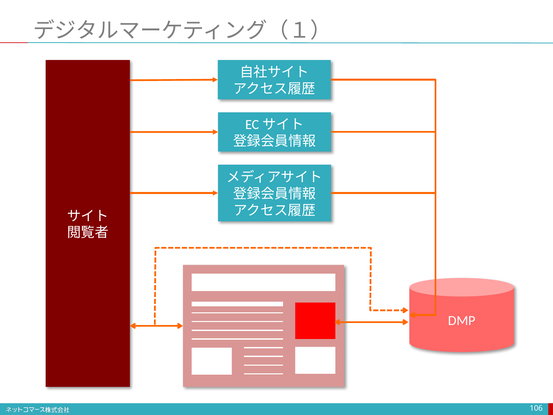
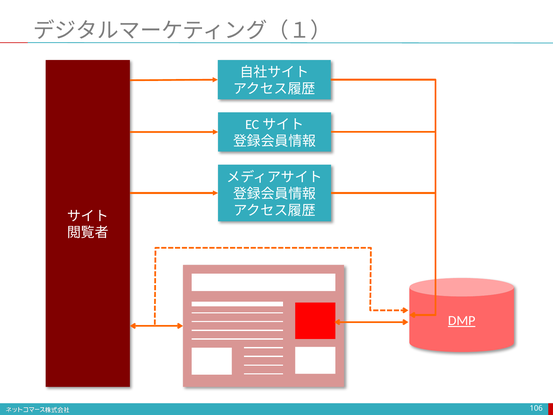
DMP underline: none -> present
